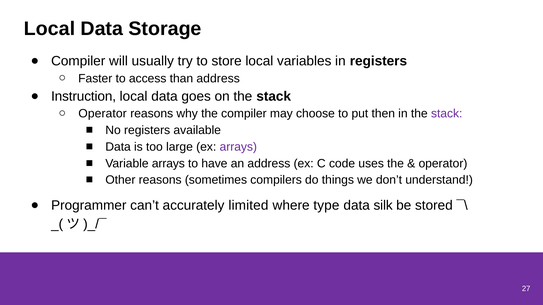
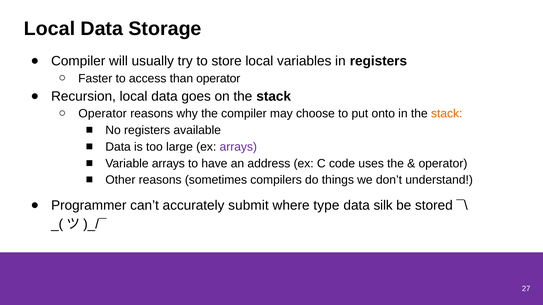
than address: address -> operator
Instruction: Instruction -> Recursion
then: then -> onto
stack at (447, 114) colour: purple -> orange
limited: limited -> submit
